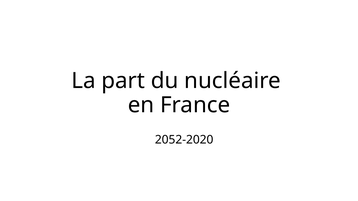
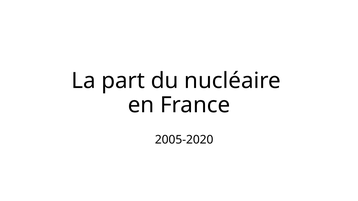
2052-2020: 2052-2020 -> 2005-2020
